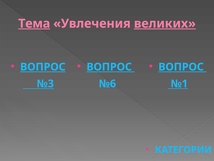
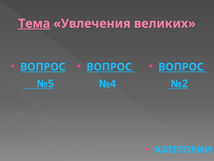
великих underline: present -> none
№3: №3 -> №5
№6: №6 -> №4
№1: №1 -> №2
